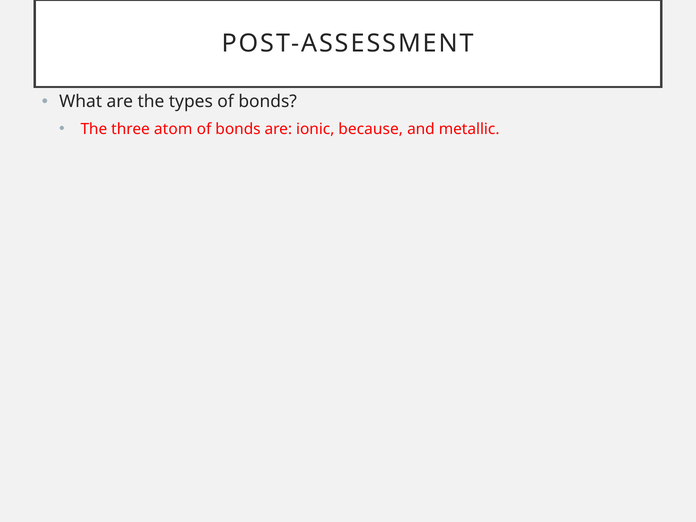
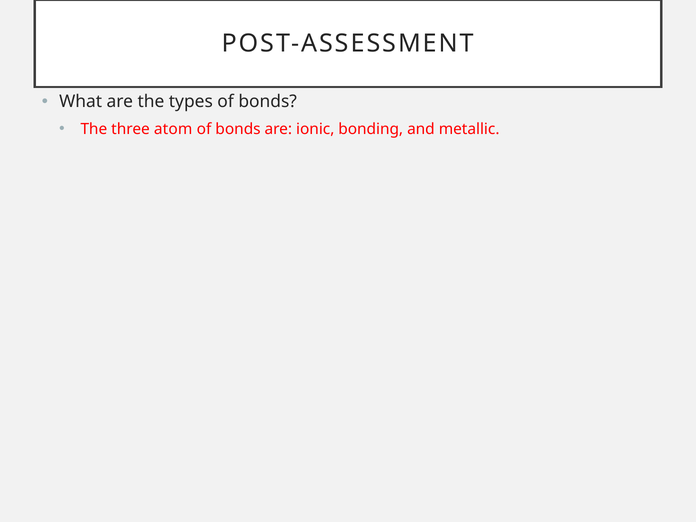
because: because -> bonding
